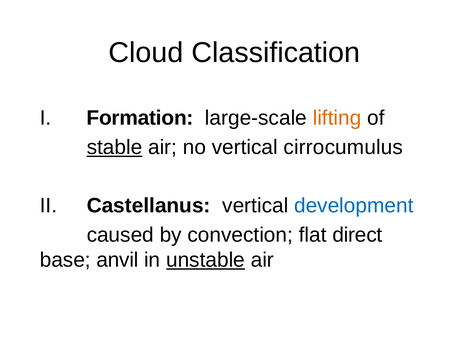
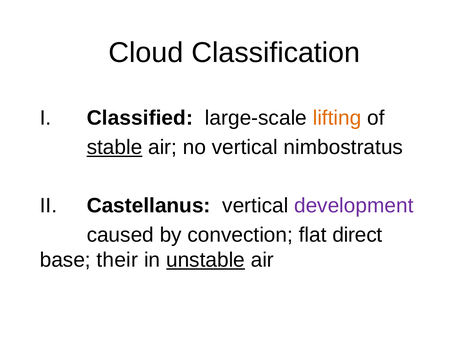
Formation: Formation -> Classified
cirrocumulus: cirrocumulus -> nimbostratus
development colour: blue -> purple
anvil: anvil -> their
